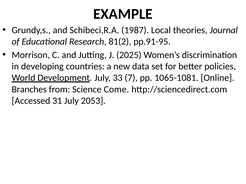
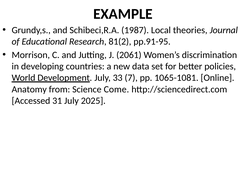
2025: 2025 -> 2061
Branches: Branches -> Anatomy
2053: 2053 -> 2025
